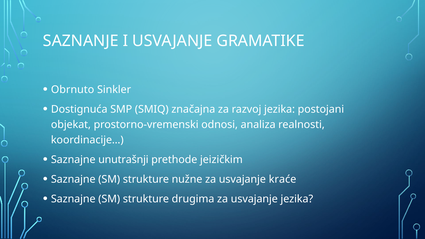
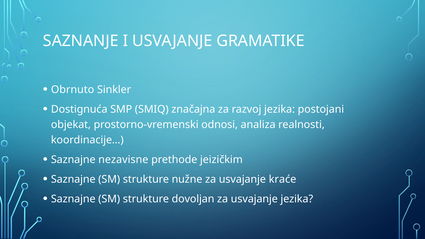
unutrašnji: unutrašnji -> nezavisne
drugima: drugima -> dovoljan
